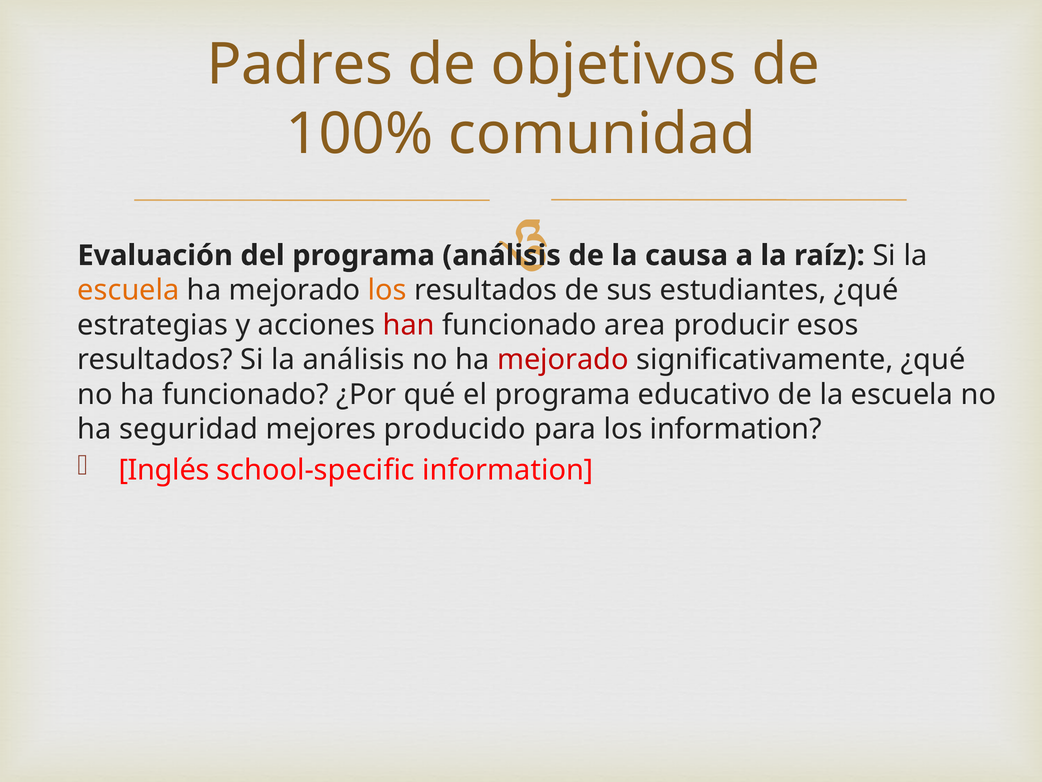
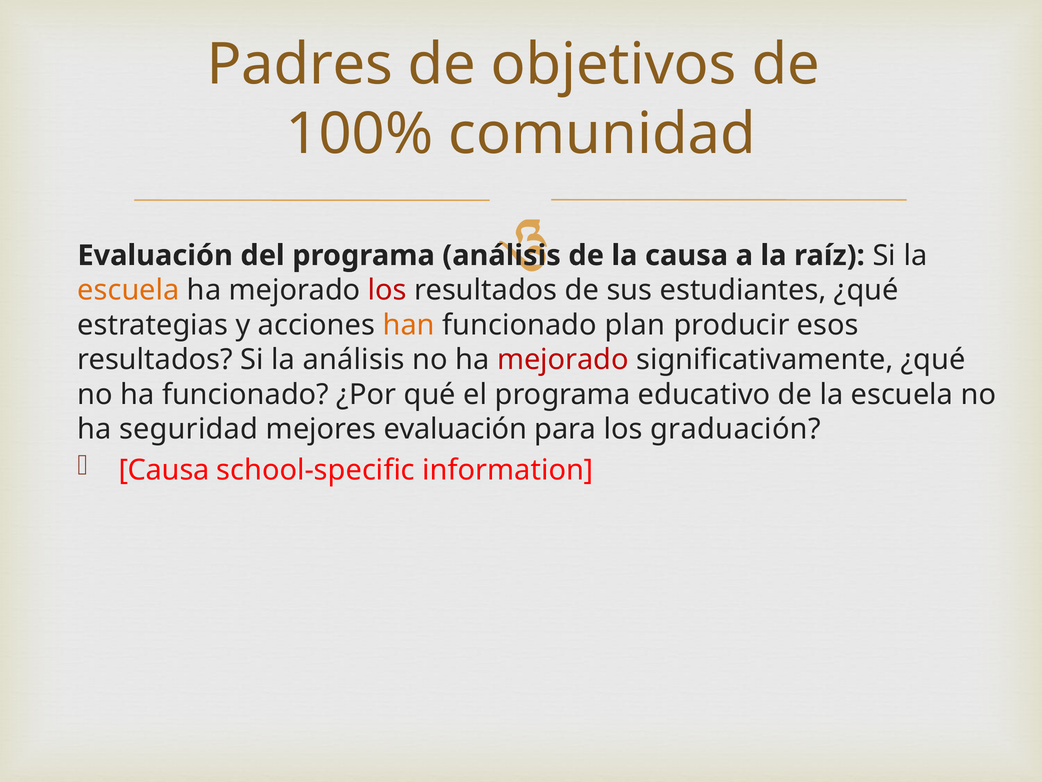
los at (387, 290) colour: orange -> red
han colour: red -> orange
area: area -> plan
mejores producido: producido -> evaluación
los information: information -> graduación
Inglés at (164, 470): Inglés -> Causa
